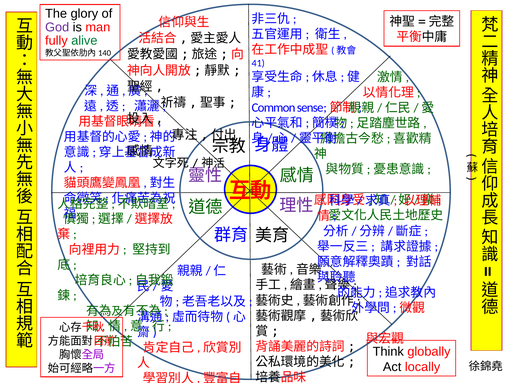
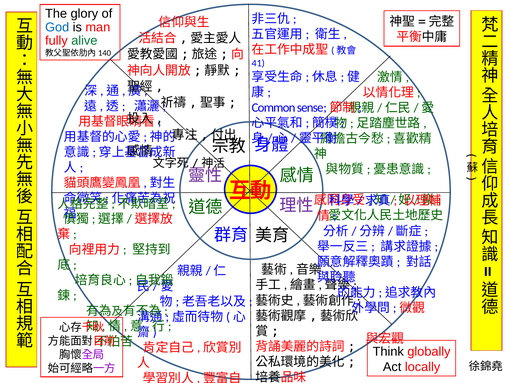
God colour: purple -> blue
